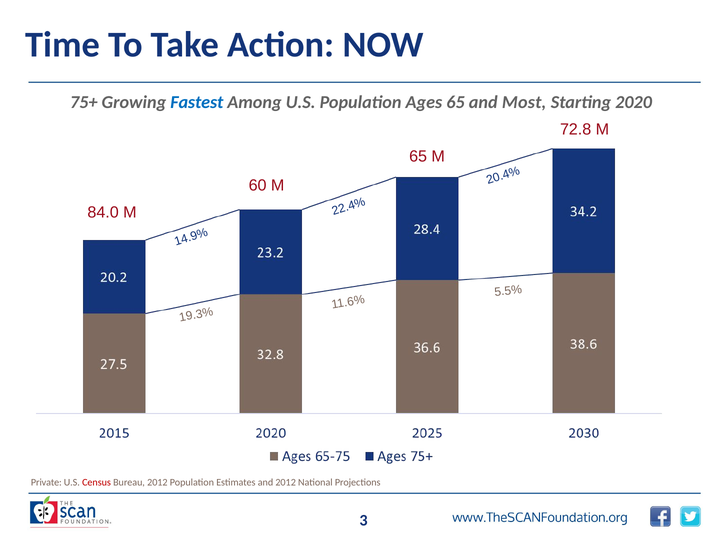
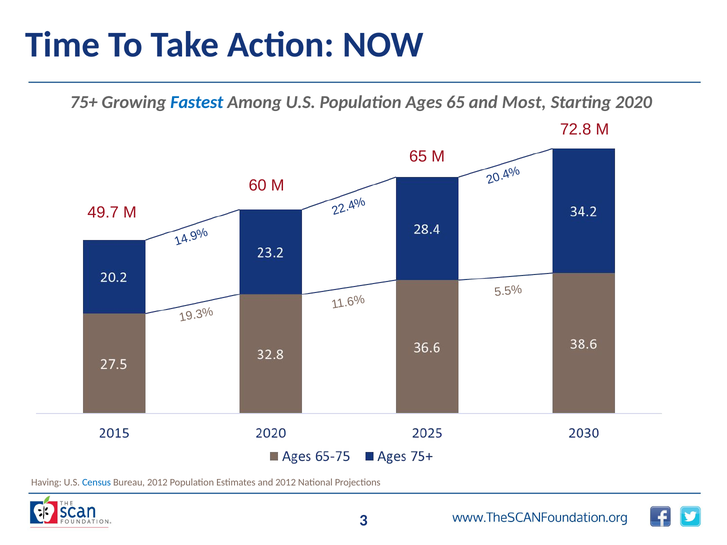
84.0: 84.0 -> 49.7
Private: Private -> Having
Census colour: red -> blue
